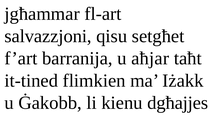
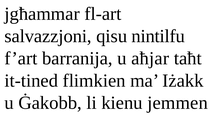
setgħet: setgħet -> nintilfu
dgħajjes: dgħajjes -> jemmen
